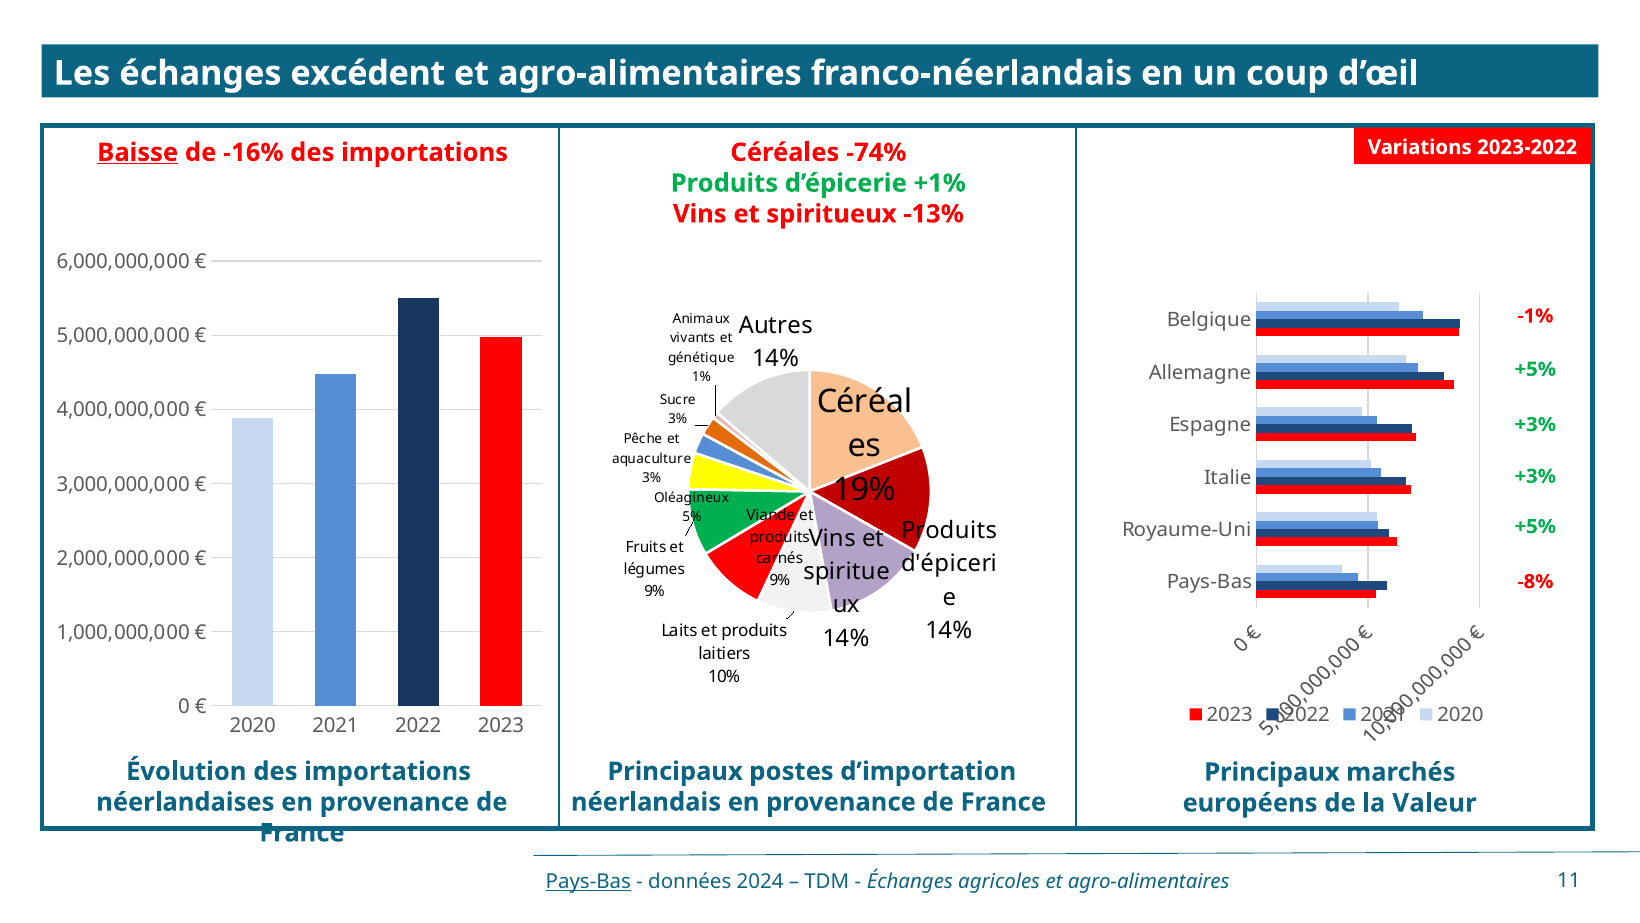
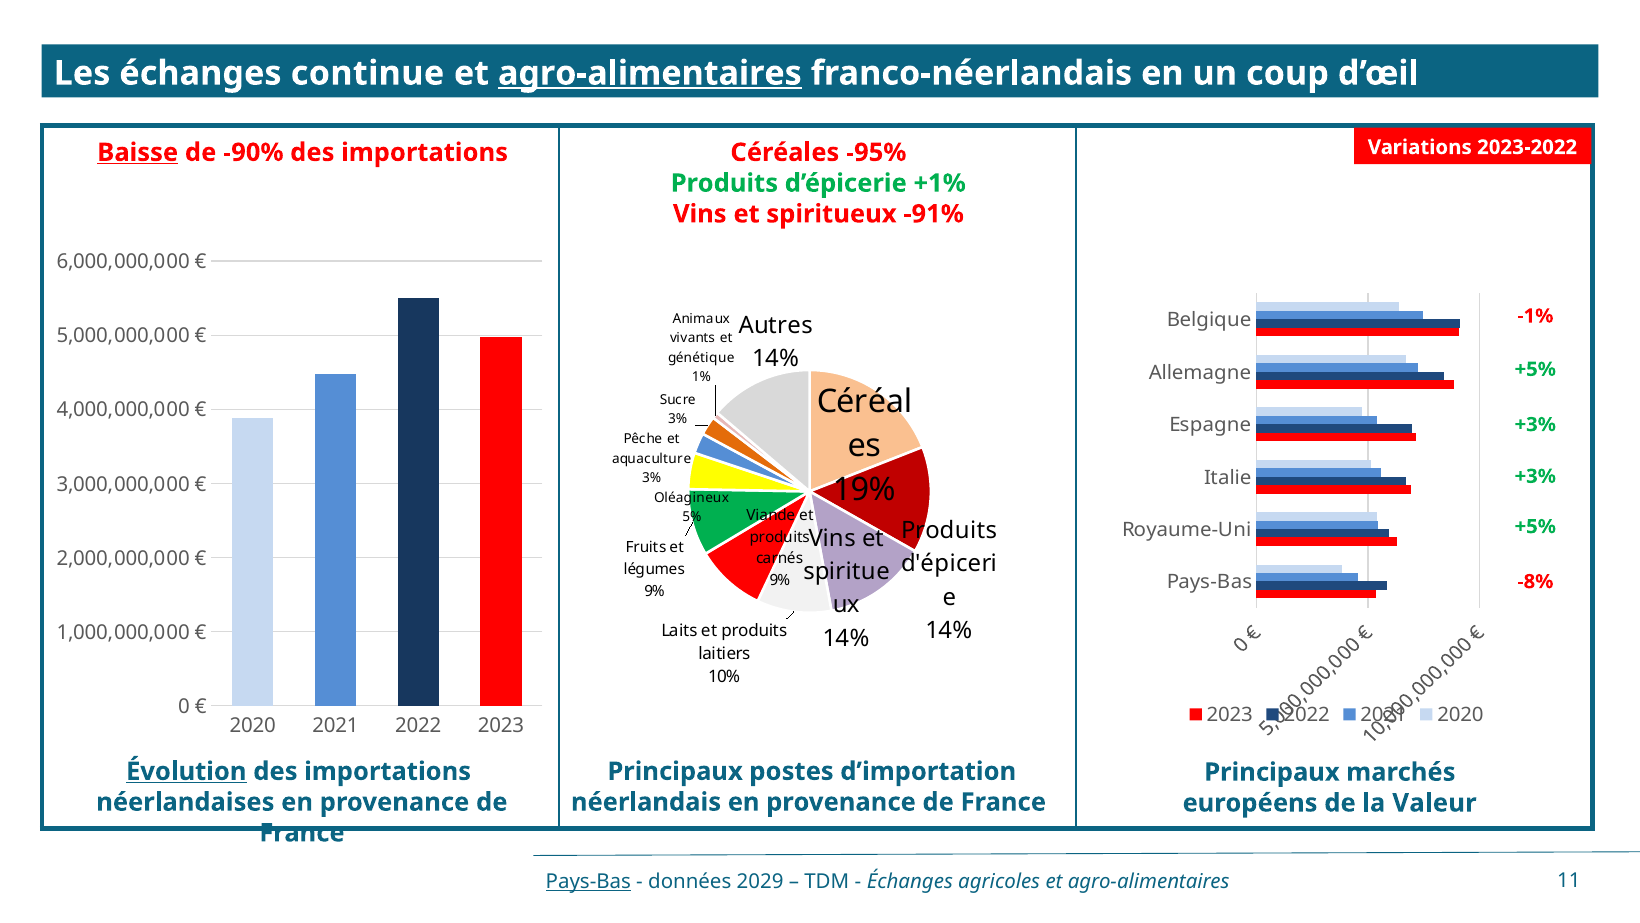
excédent: excédent -> continue
agro-alimentaires at (650, 73) underline: none -> present
-16%: -16% -> -90%
-74%: -74% -> -95%
-13%: -13% -> -91%
Évolution underline: none -> present
2024: 2024 -> 2029
